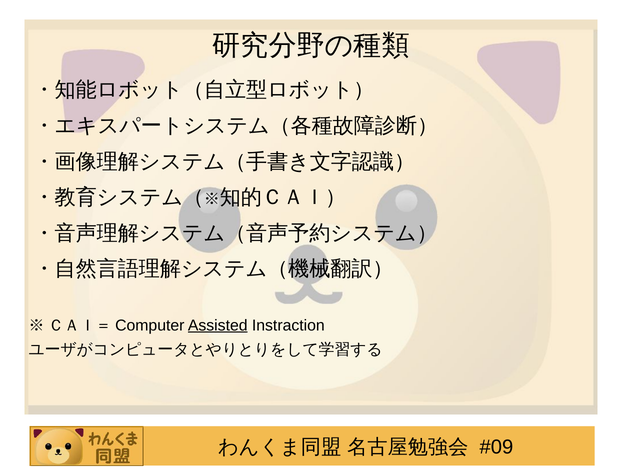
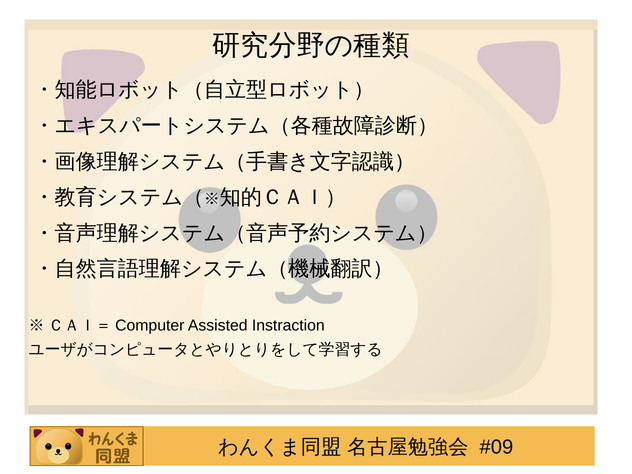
Assisted underline: present -> none
